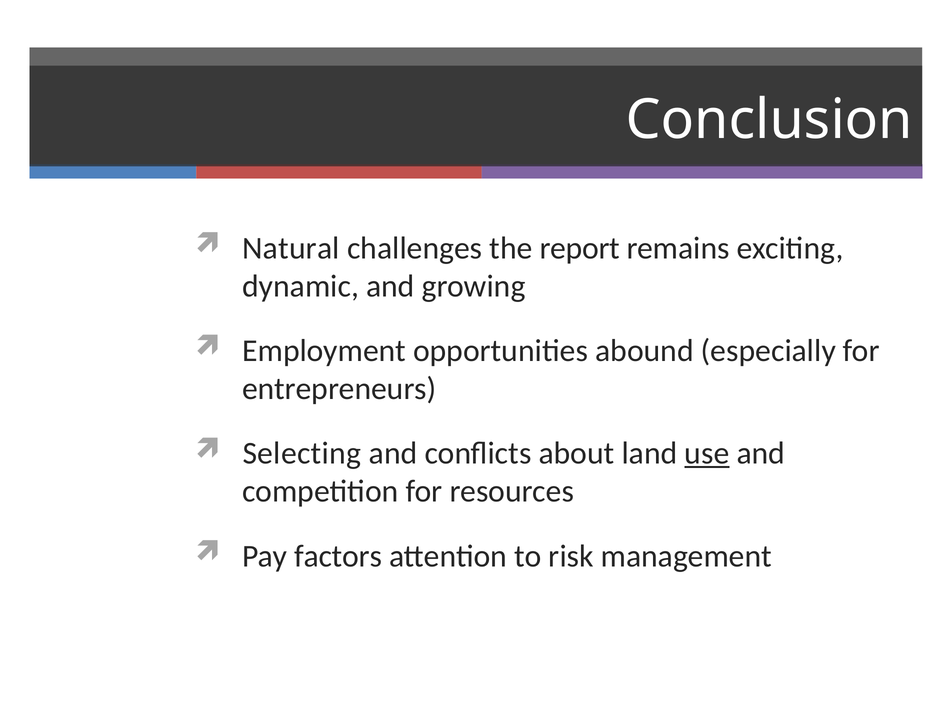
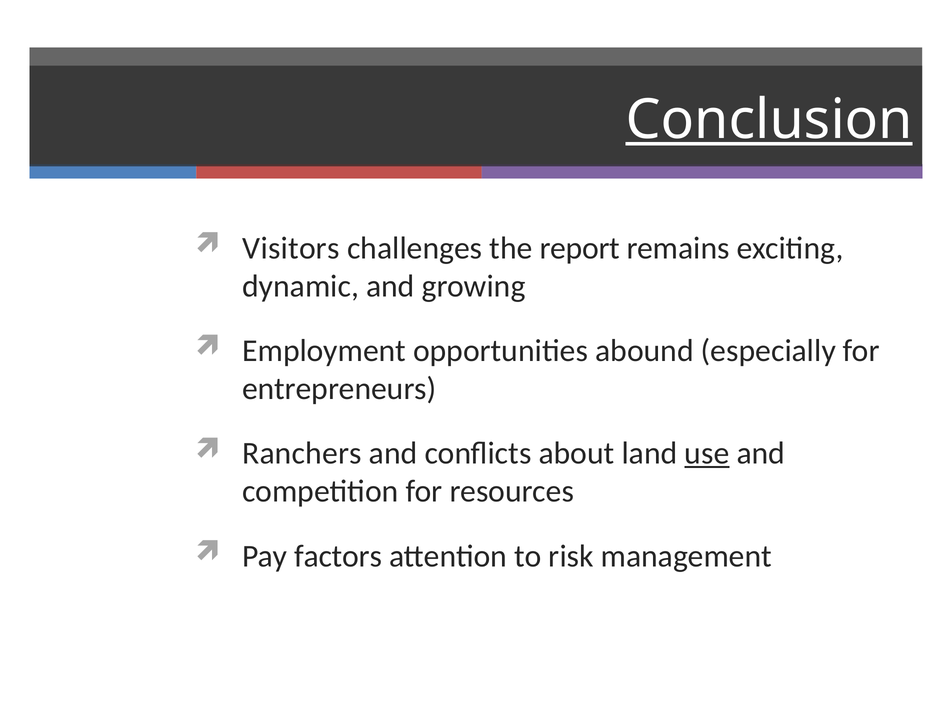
Conclusion underline: none -> present
Natural: Natural -> Visitors
Selecting: Selecting -> Ranchers
